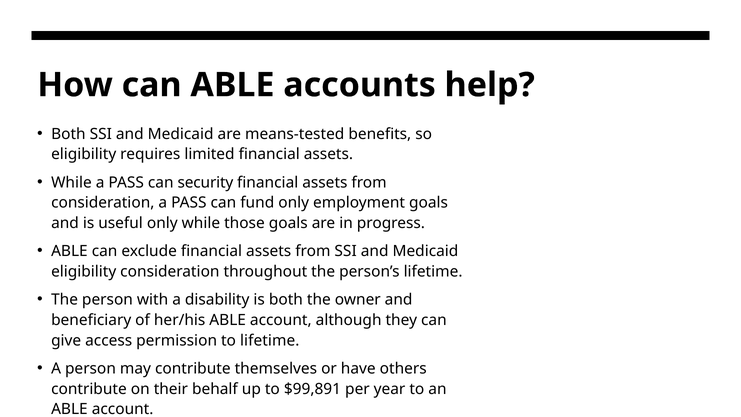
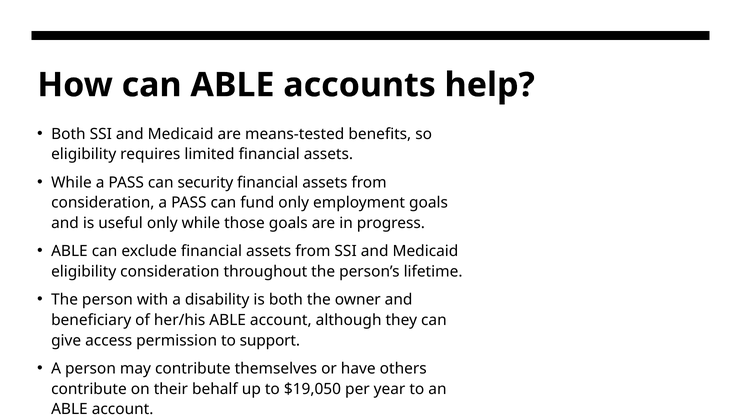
to lifetime: lifetime -> support
$99,891: $99,891 -> $19,050
